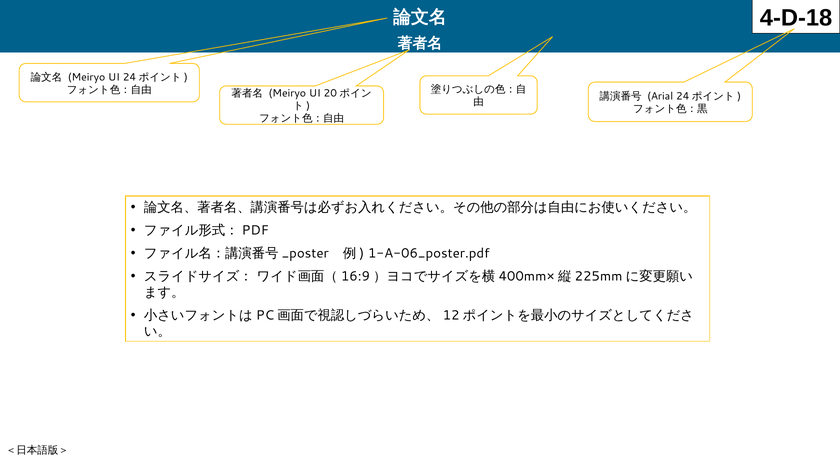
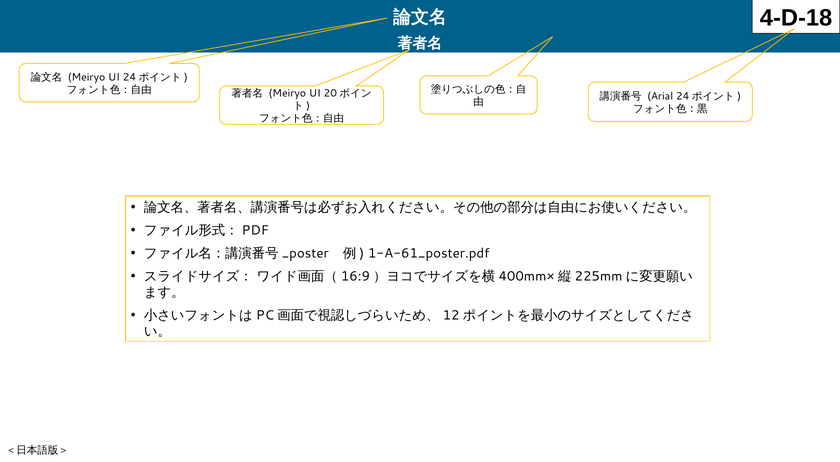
1-A-06_poster.pdf: 1-A-06_poster.pdf -> 1-A-61_poster.pdf
